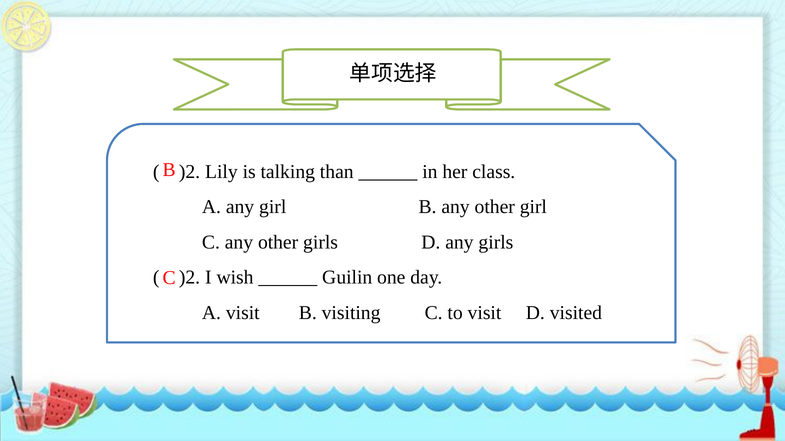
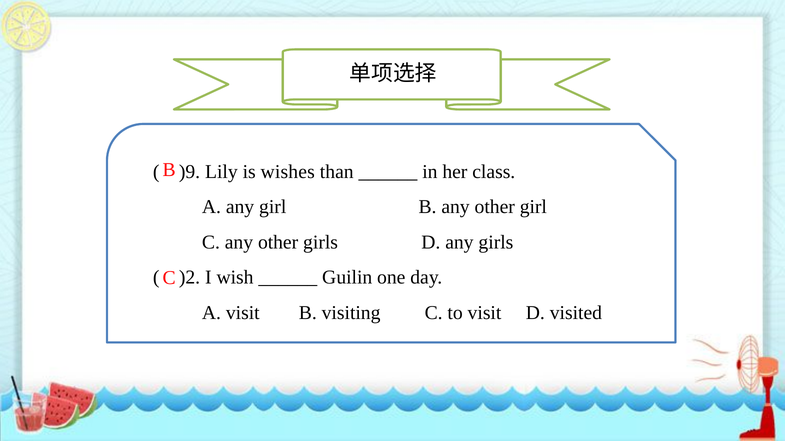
)2 at (190, 172): )2 -> )9
talking: talking -> wishes
